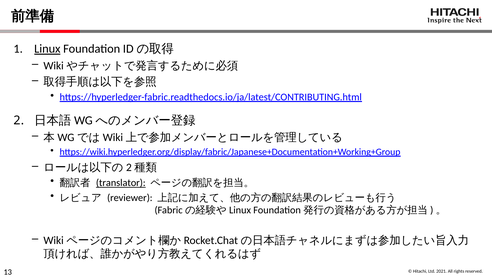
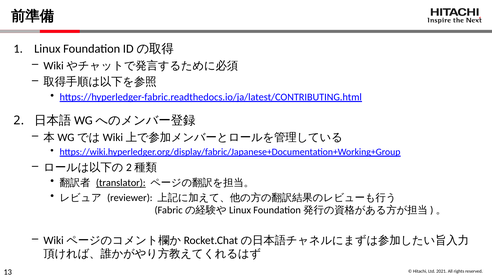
Linux underline: present -> none
